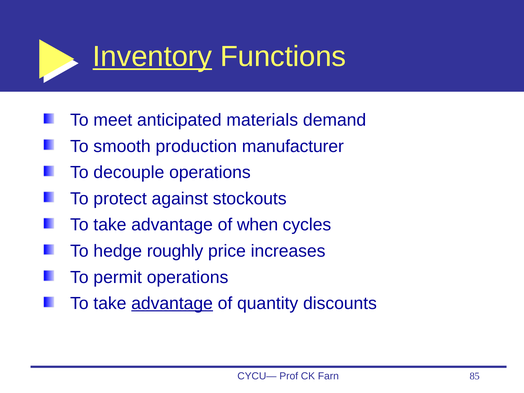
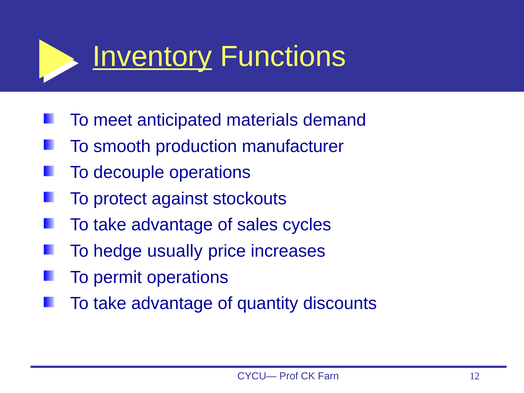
when: when -> sales
roughly: roughly -> usually
advantage at (172, 303) underline: present -> none
85: 85 -> 12
